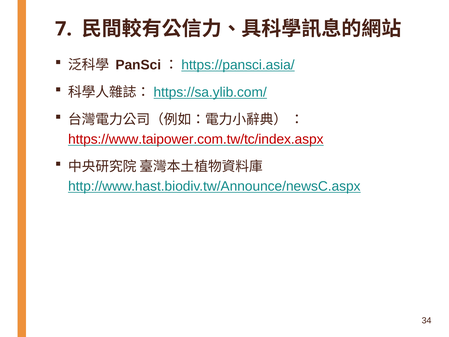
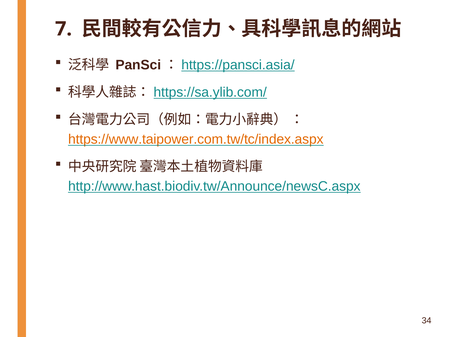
https://www.taipower.com.tw/tc/index.aspx colour: red -> orange
